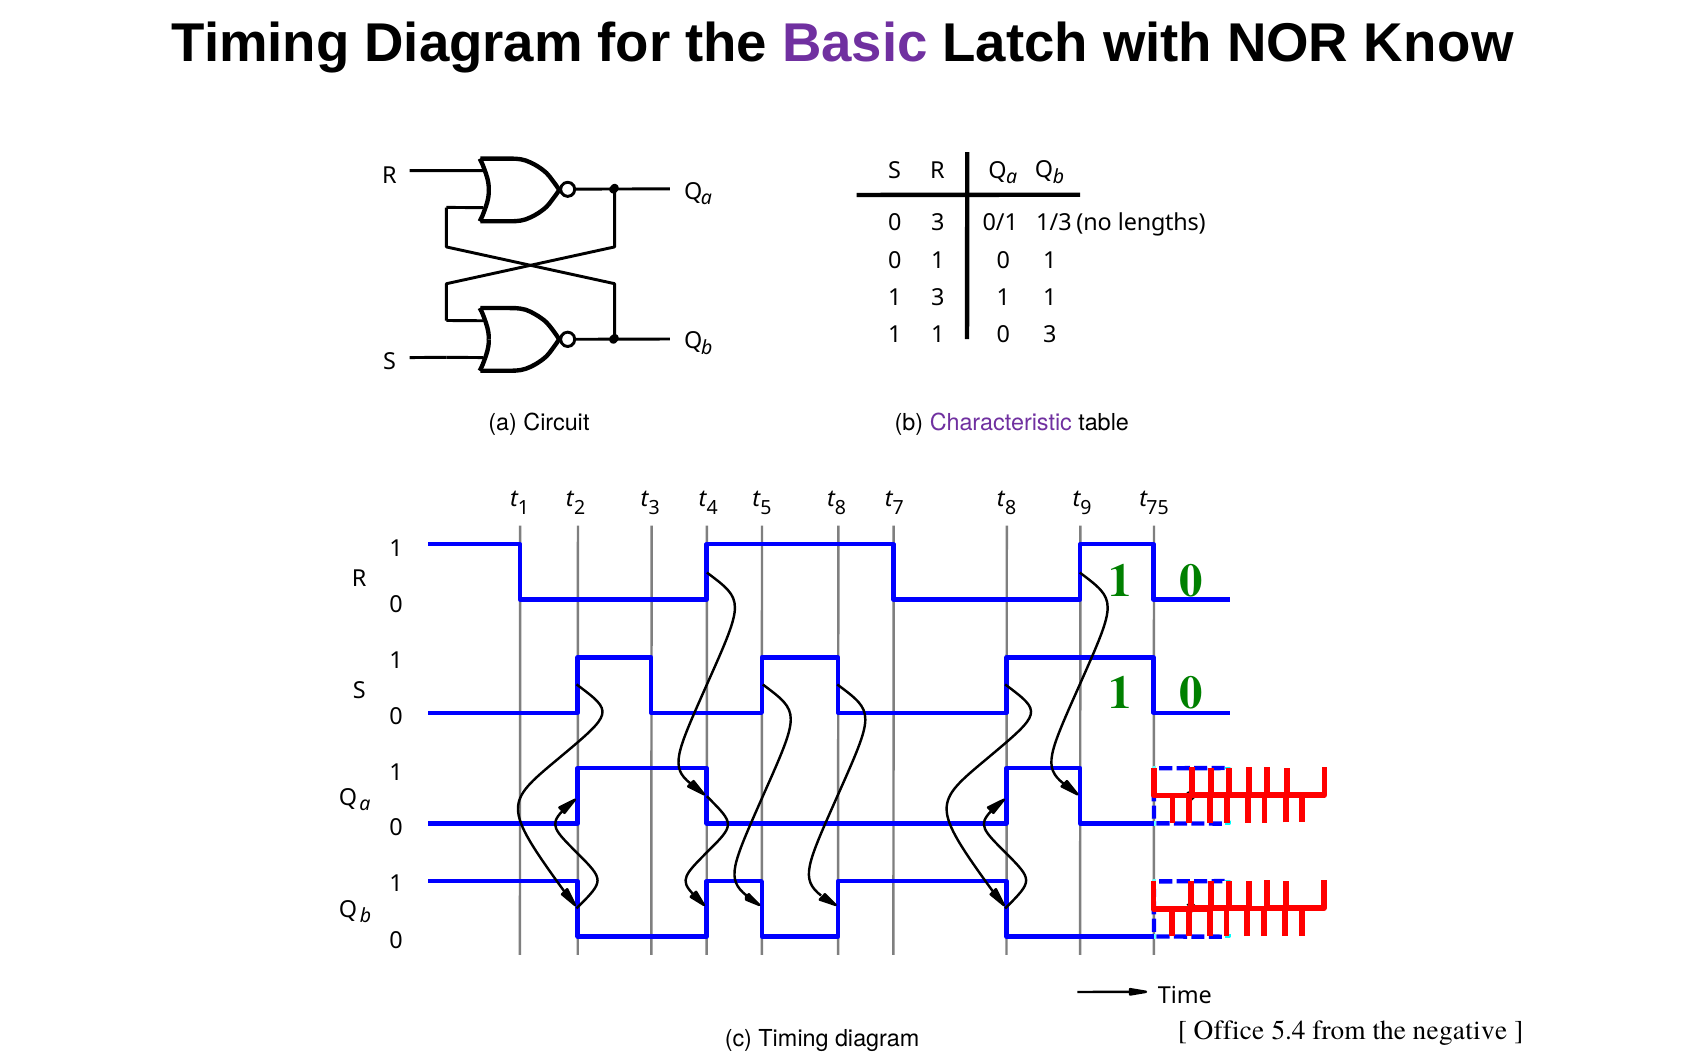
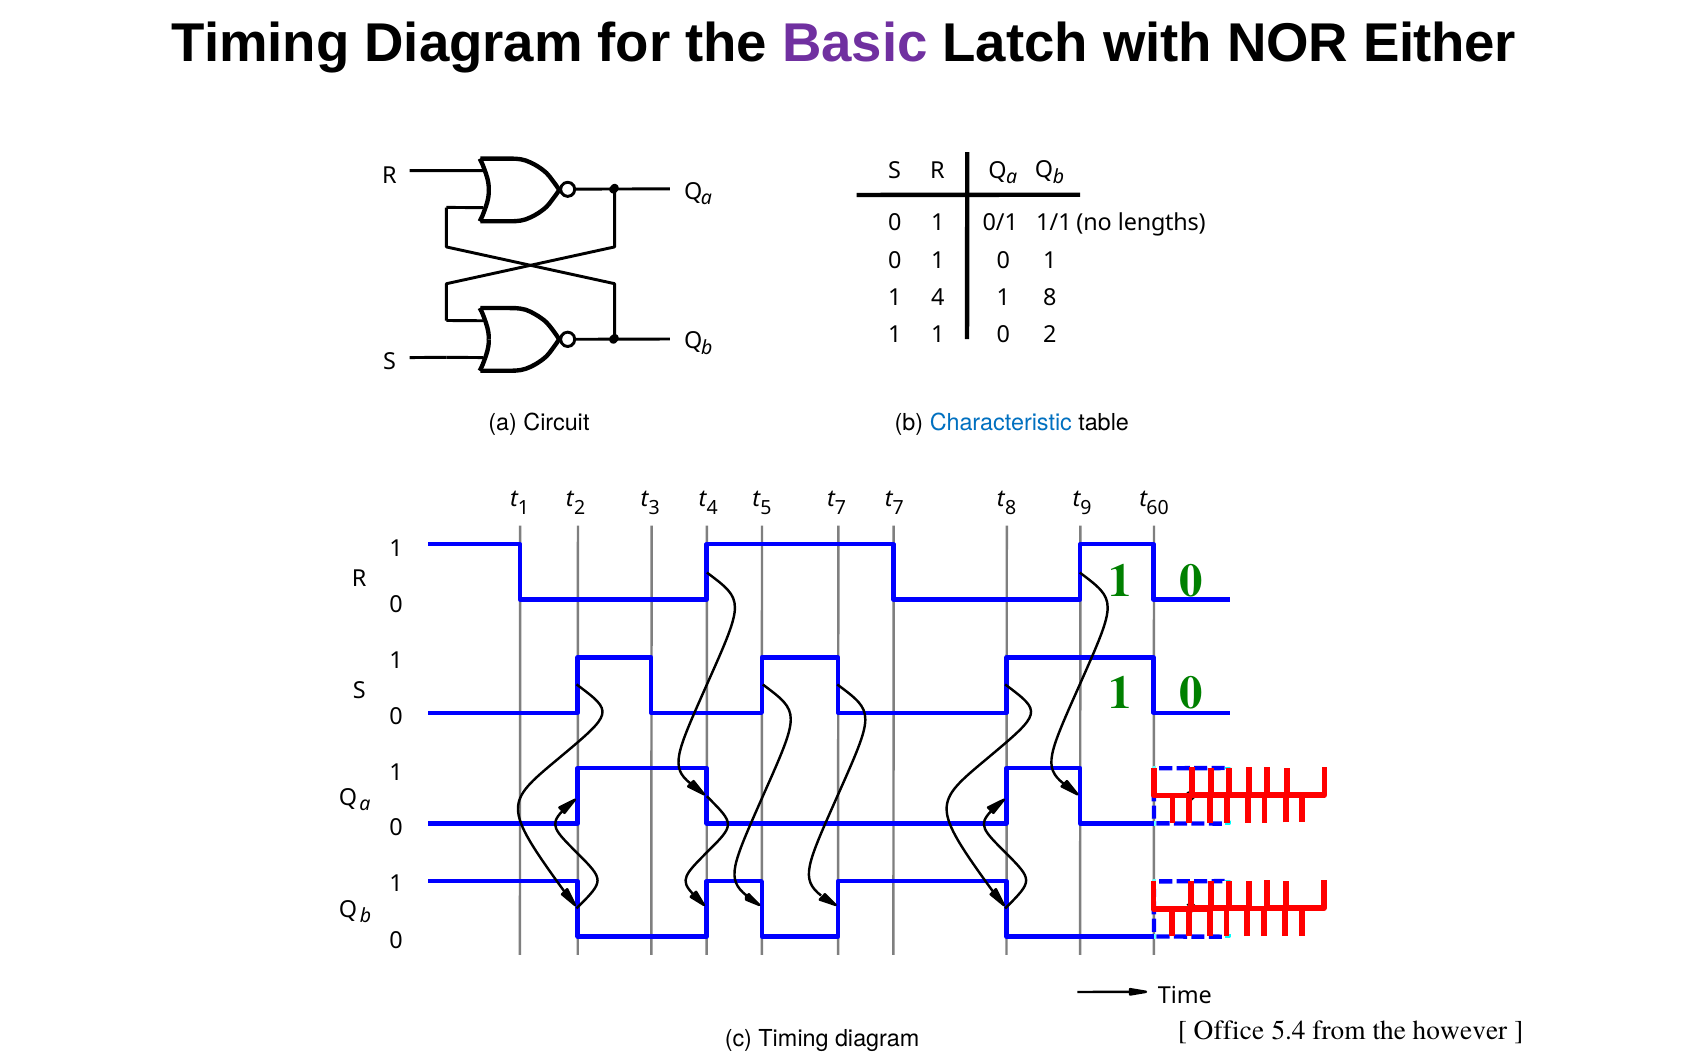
Know: Know -> Either
3 at (938, 223): 3 -> 1
1/3: 1/3 -> 1/1
1 3: 3 -> 4
1 at (1050, 298): 1 -> 8
3 at (1050, 335): 3 -> 2
Characteristic colour: purple -> blue
5 t 8: 8 -> 7
75: 75 -> 60
negative: negative -> however
